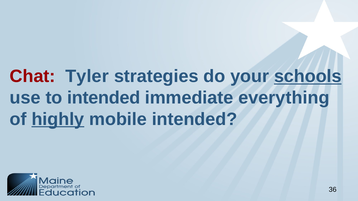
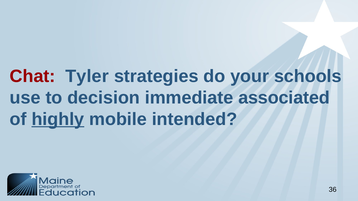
schools underline: present -> none
to intended: intended -> decision
everything: everything -> associated
